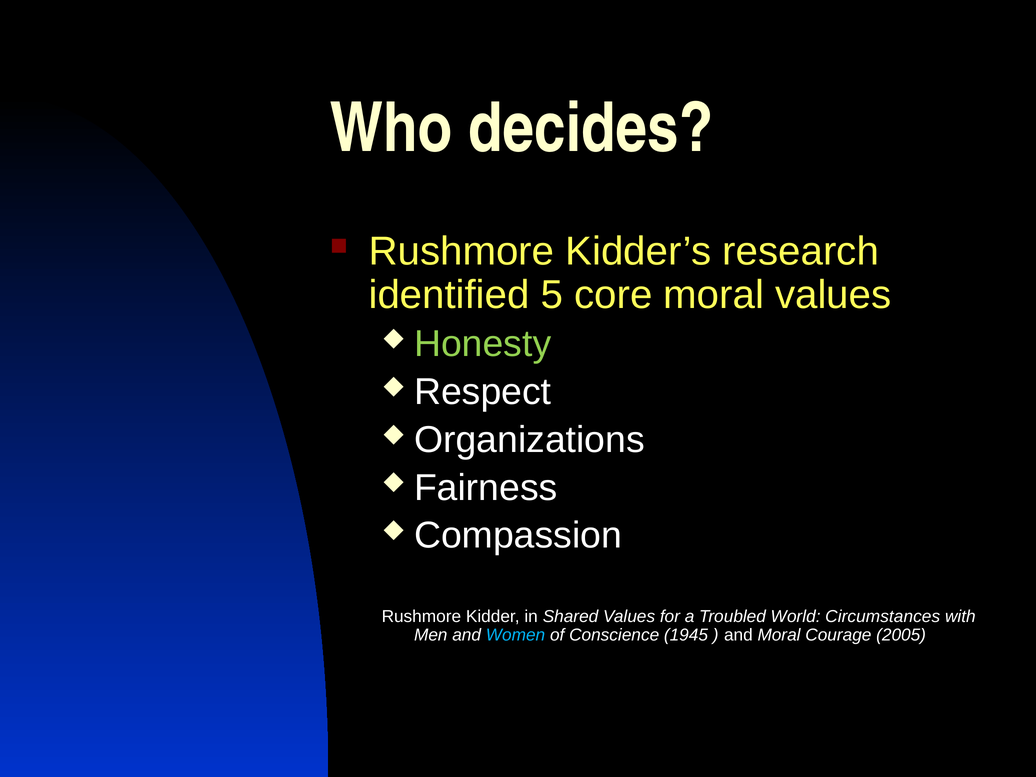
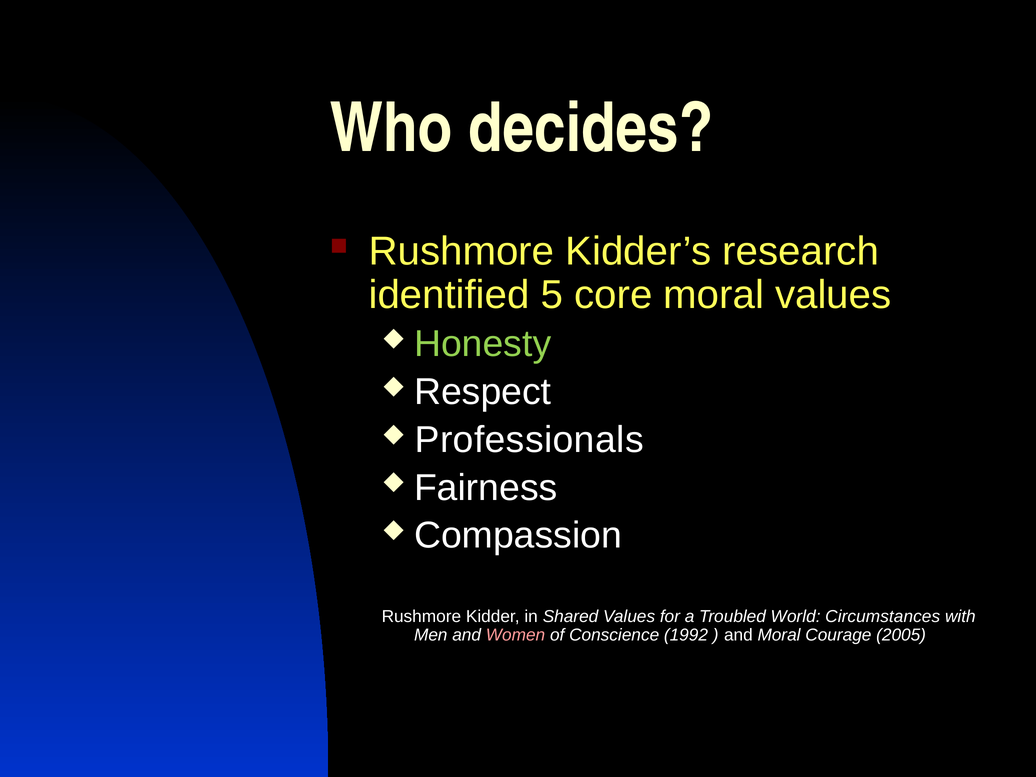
Organizations: Organizations -> Professionals
Women colour: light blue -> pink
1945: 1945 -> 1992
